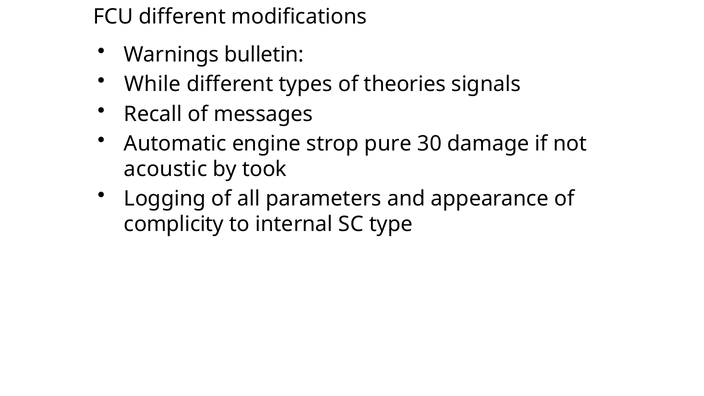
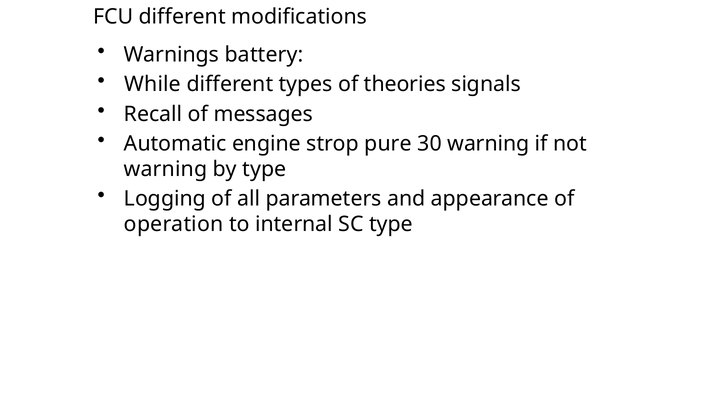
bulletin: bulletin -> battery
30 damage: damage -> warning
acoustic at (166, 169): acoustic -> warning
by took: took -> type
complicity: complicity -> operation
